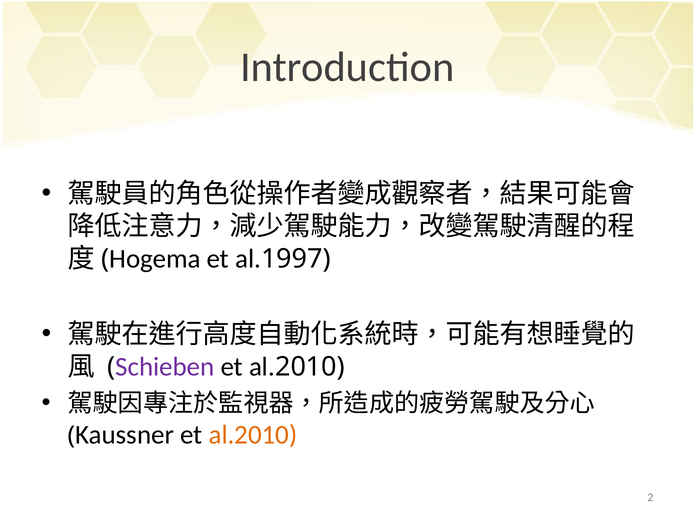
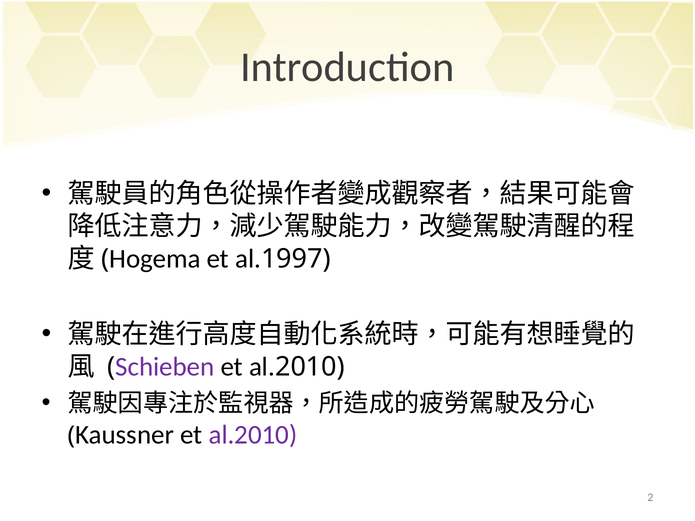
al.2010 colour: orange -> purple
